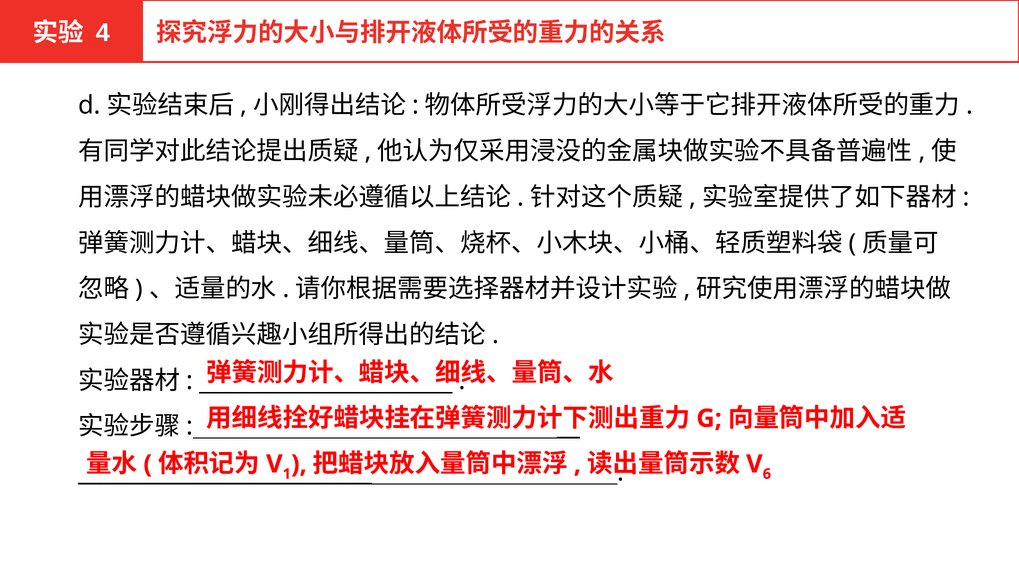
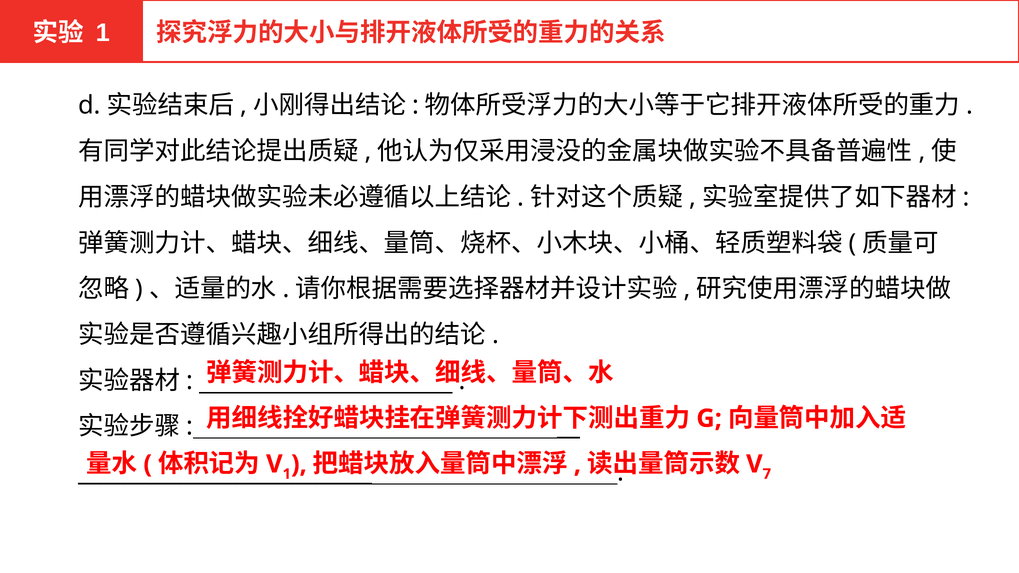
4 at (103, 33): 4 -> 1
6: 6 -> 7
